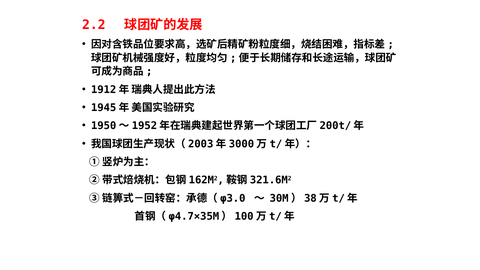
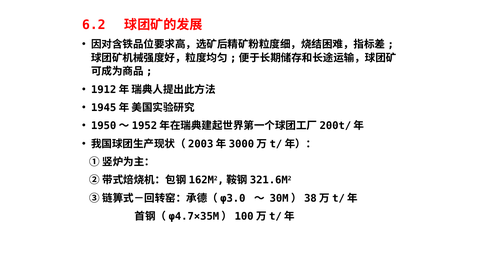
2.2: 2.2 -> 6.2
